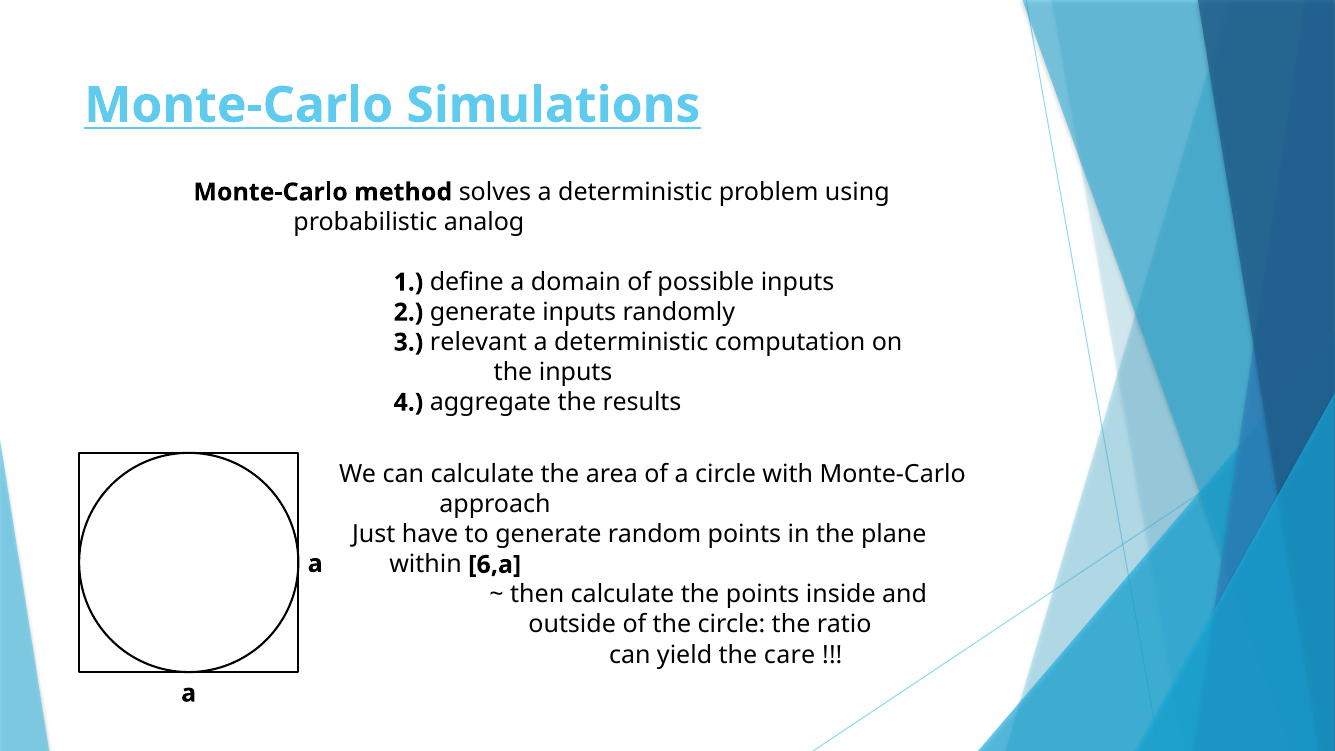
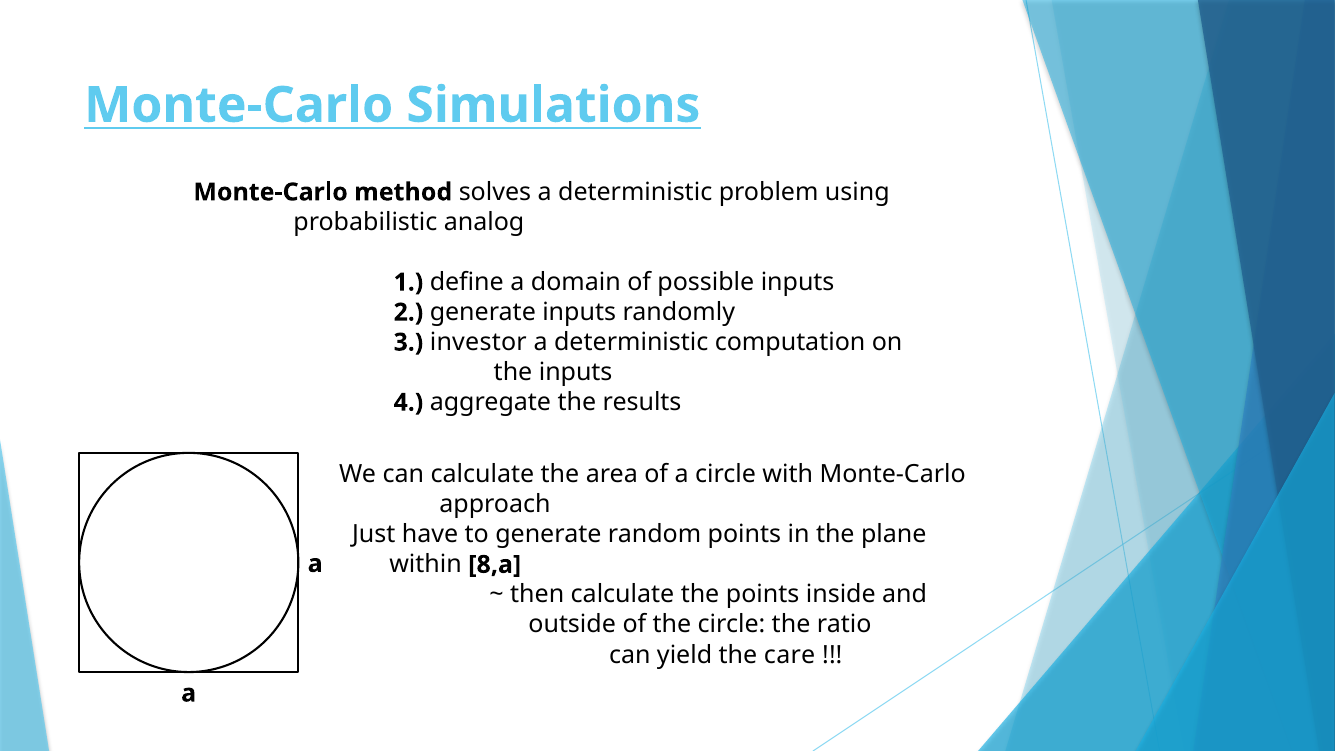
relevant: relevant -> investor
6,a: 6,a -> 8,a
